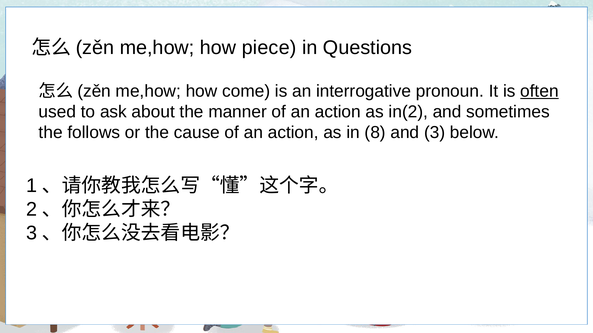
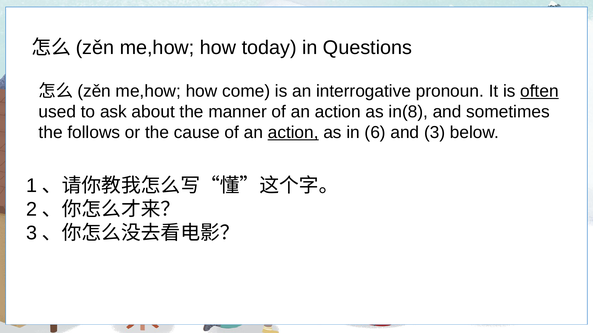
piece: piece -> today
in(2: in(2 -> in(8
action at (293, 133) underline: none -> present
8: 8 -> 6
